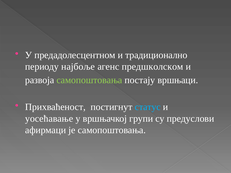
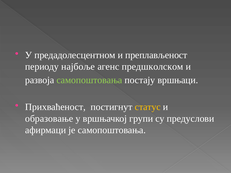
традиционално: традиционално -> преплављеност
статус colour: light blue -> yellow
уосећавање: уосећавање -> образовање
